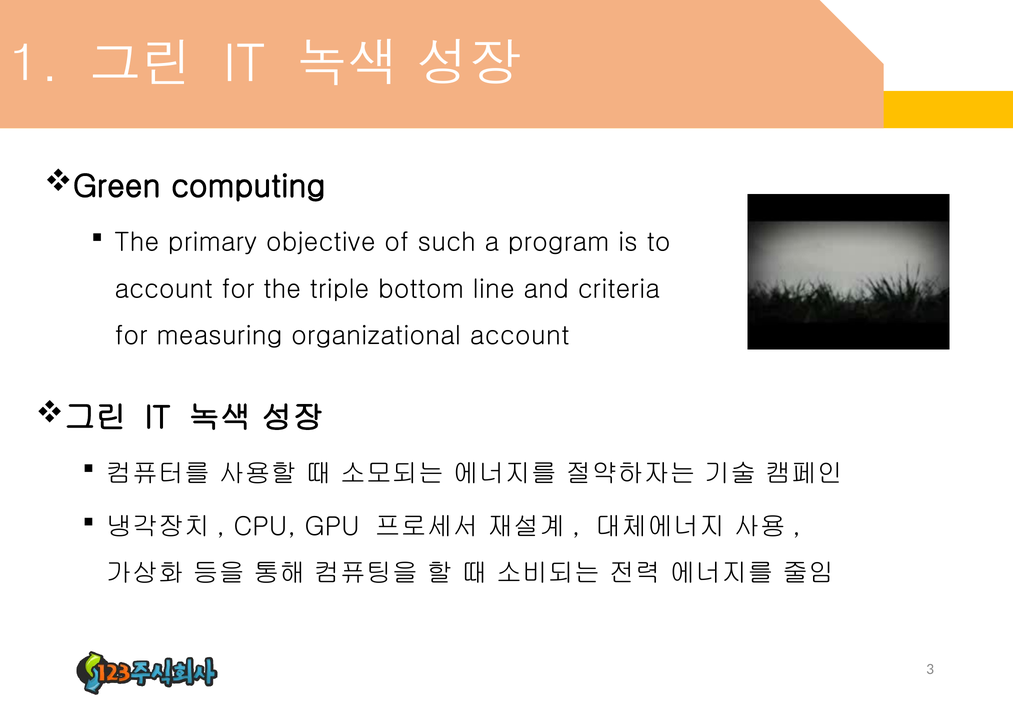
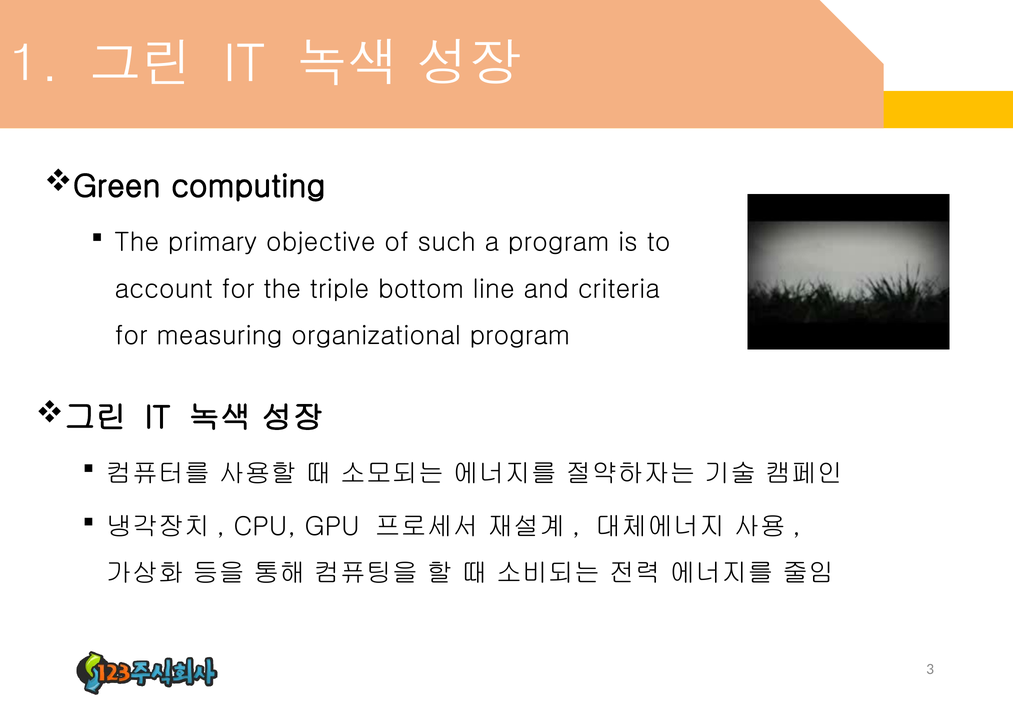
organizational account: account -> program
